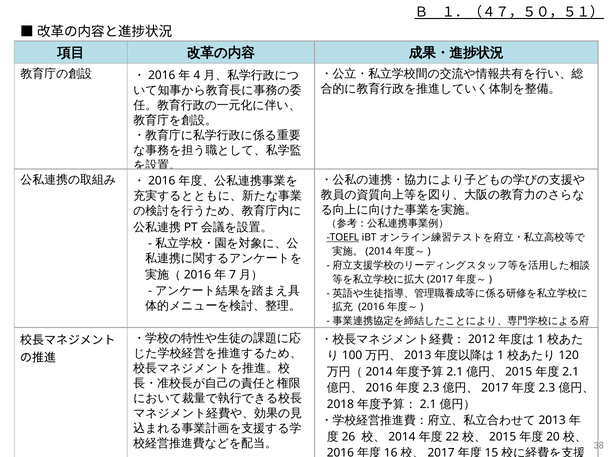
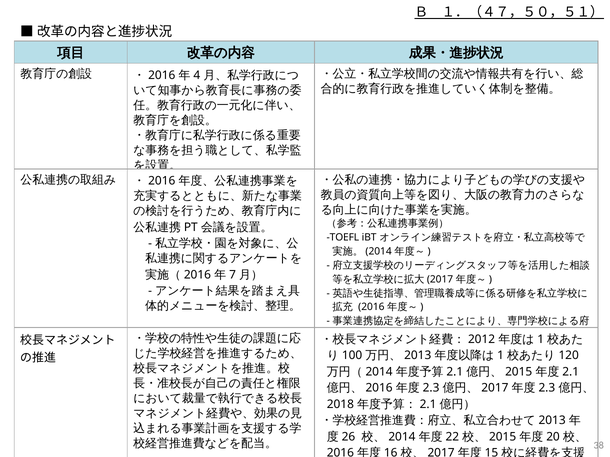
TOEFL underline: present -> none
